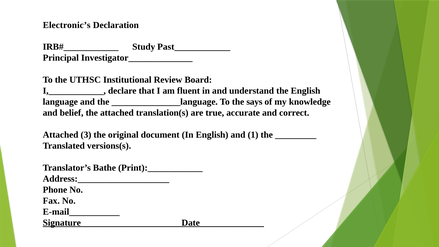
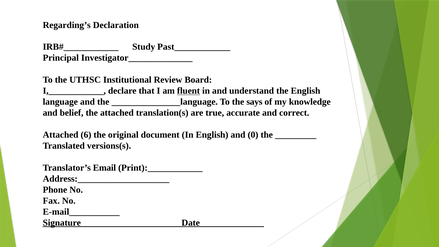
Electronic’s: Electronic’s -> Regarding’s
fluent underline: none -> present
3: 3 -> 6
1: 1 -> 0
Bathe: Bathe -> Email
